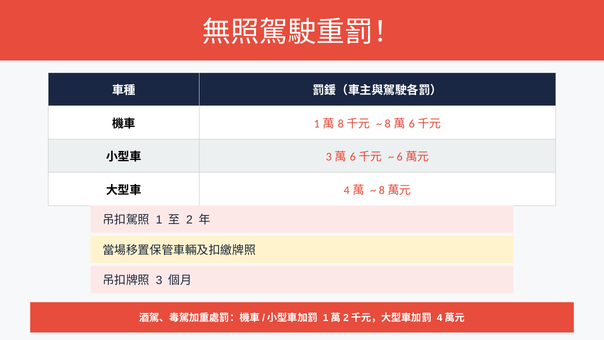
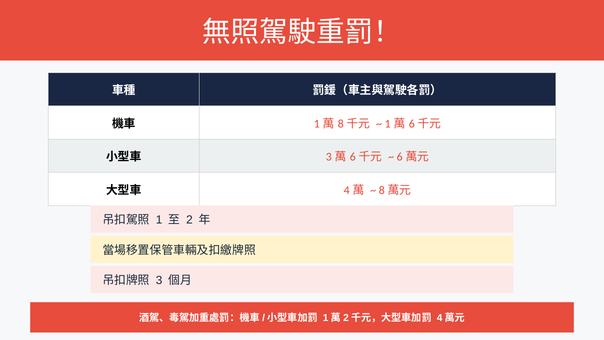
8 at (388, 124): 8 -> 1
